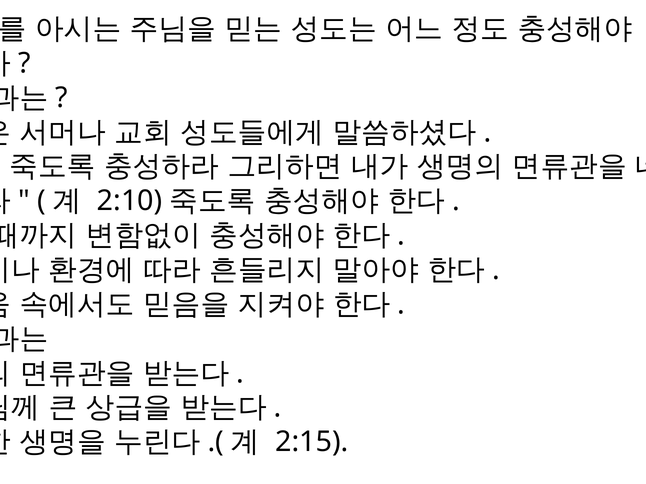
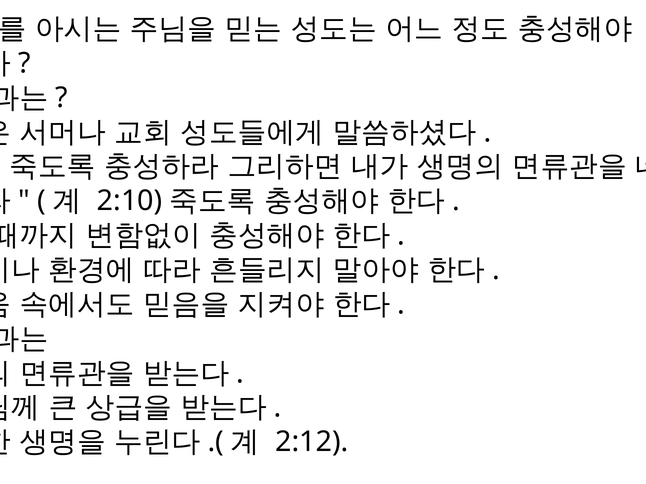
2:15: 2:15 -> 2:12
